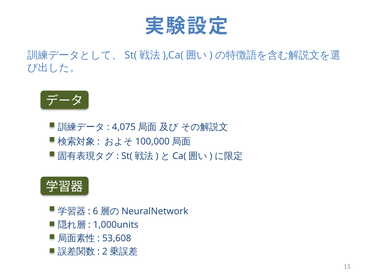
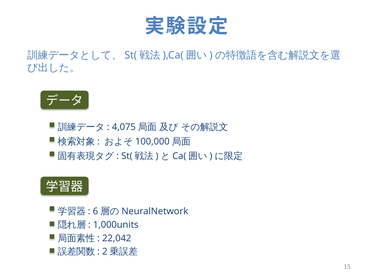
53,608: 53,608 -> 22,042
